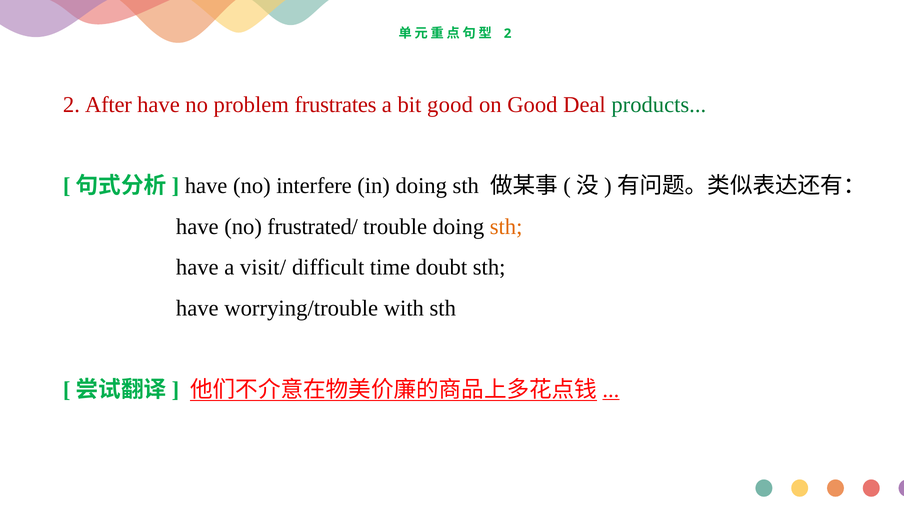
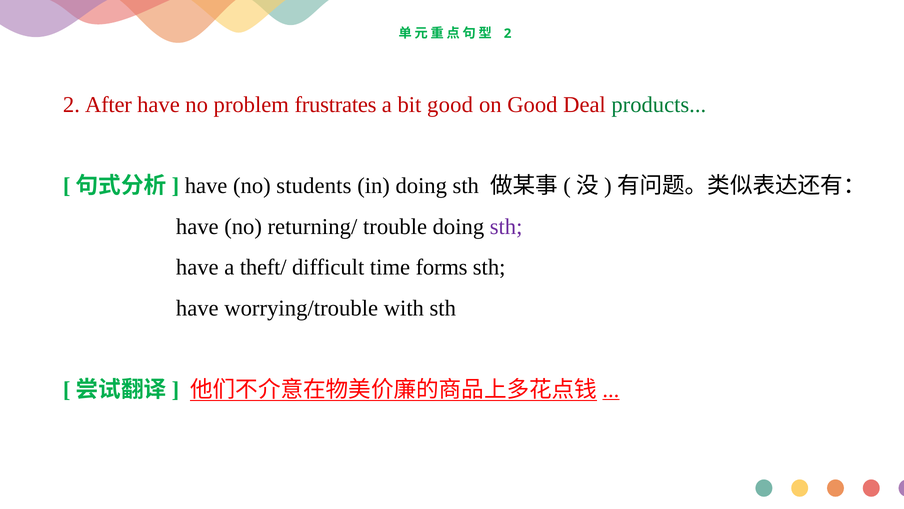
interfere: interfere -> students
frustrated/: frustrated/ -> returning/
sth at (506, 226) colour: orange -> purple
visit/: visit/ -> theft/
doubt: doubt -> forms
